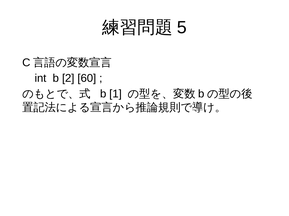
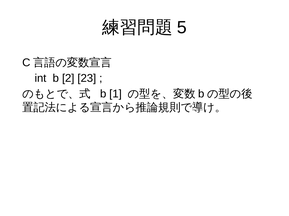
60: 60 -> 23
